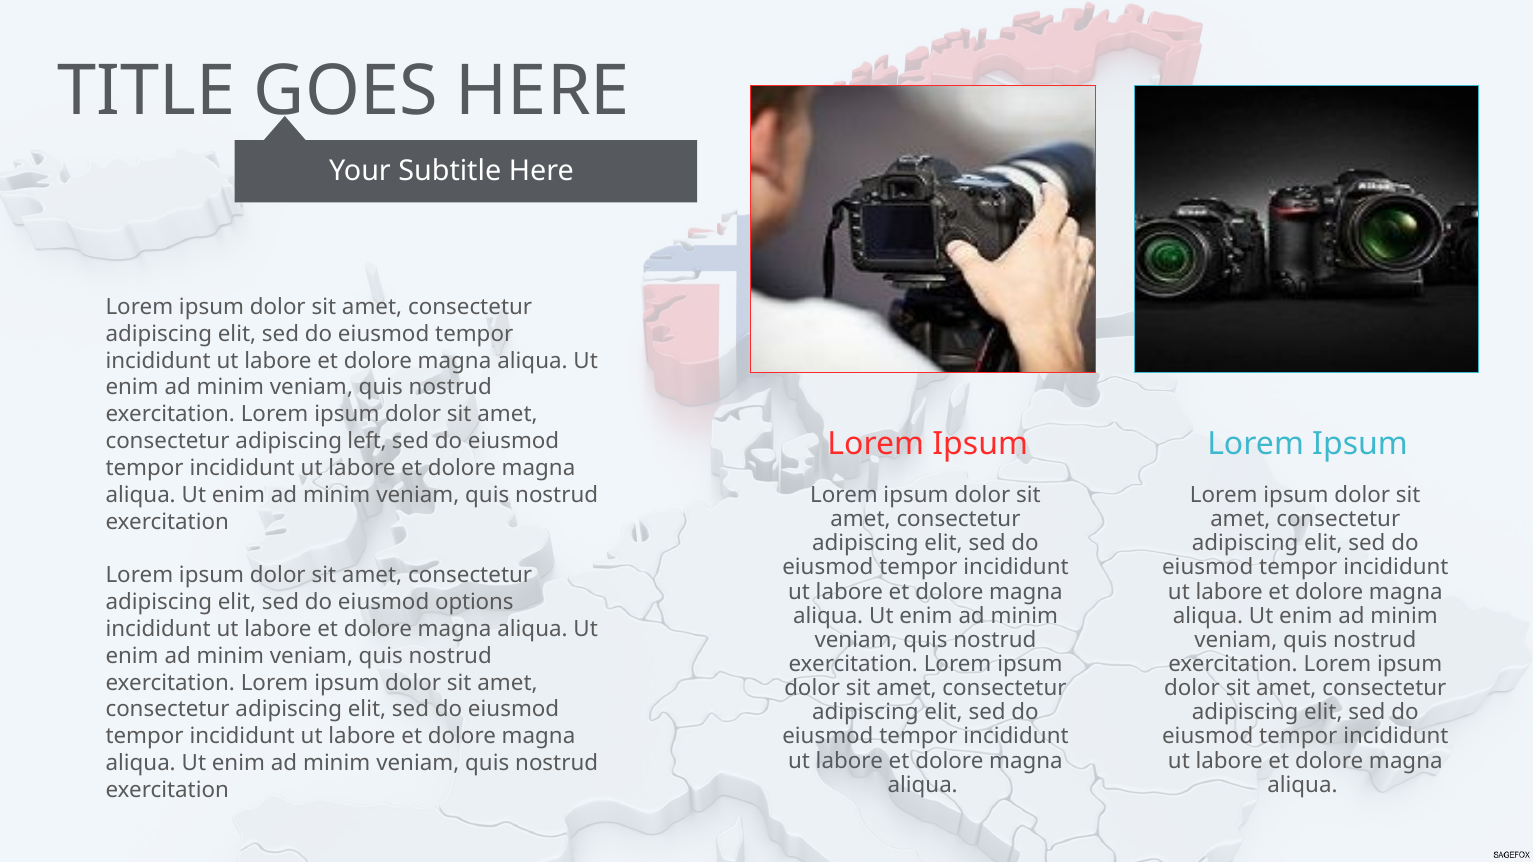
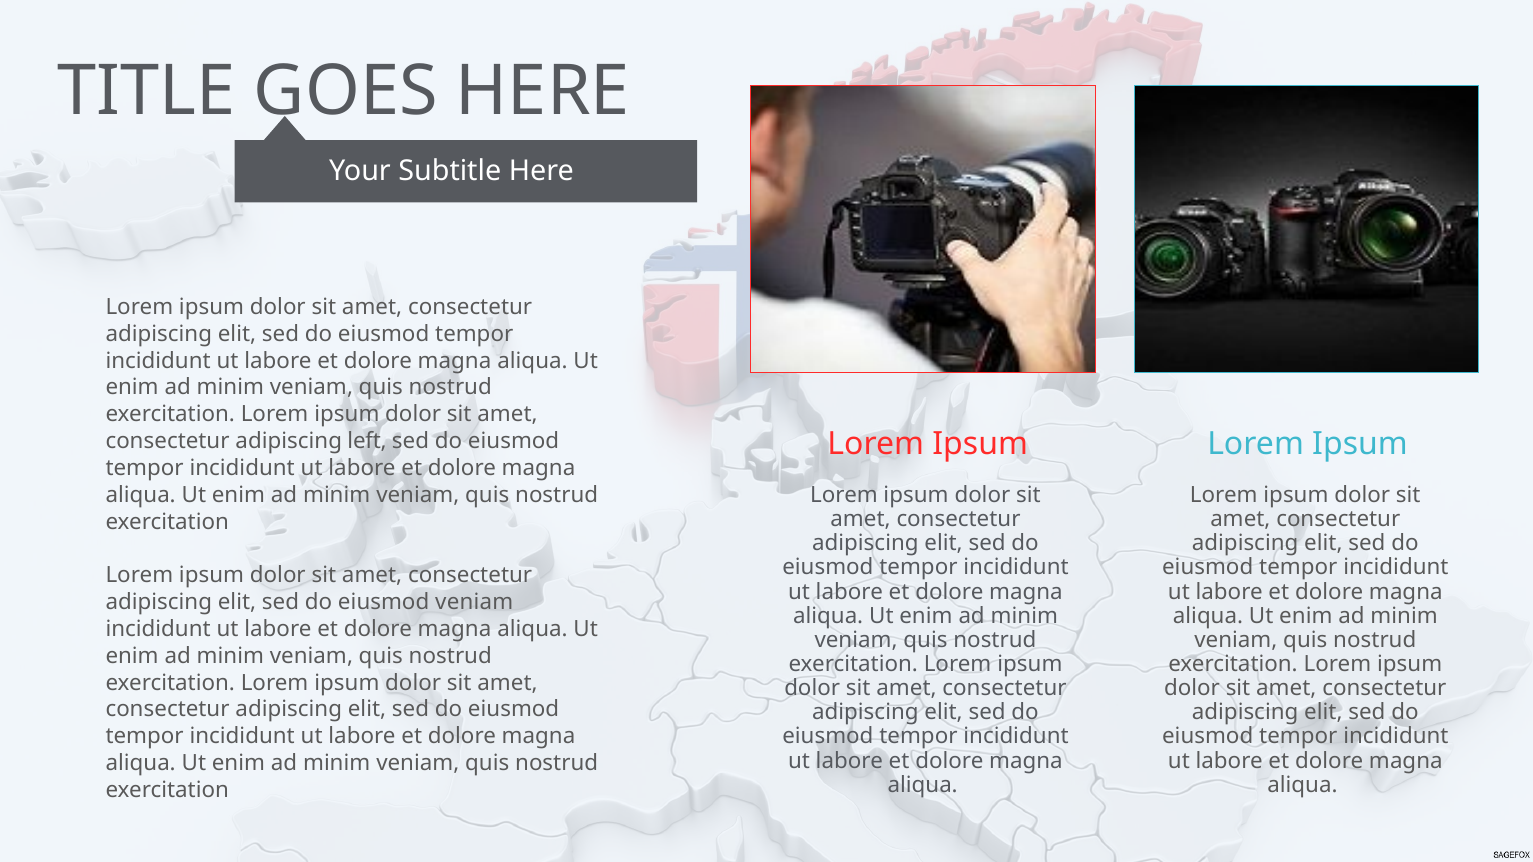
eiusmod options: options -> veniam
